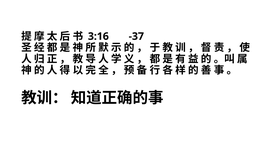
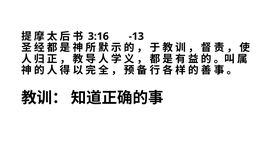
-37: -37 -> -13
